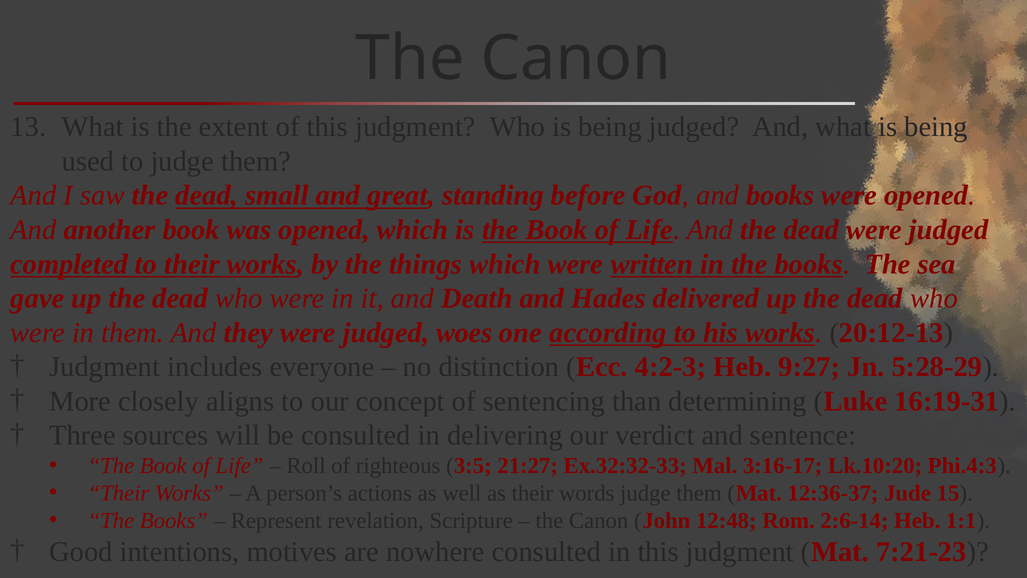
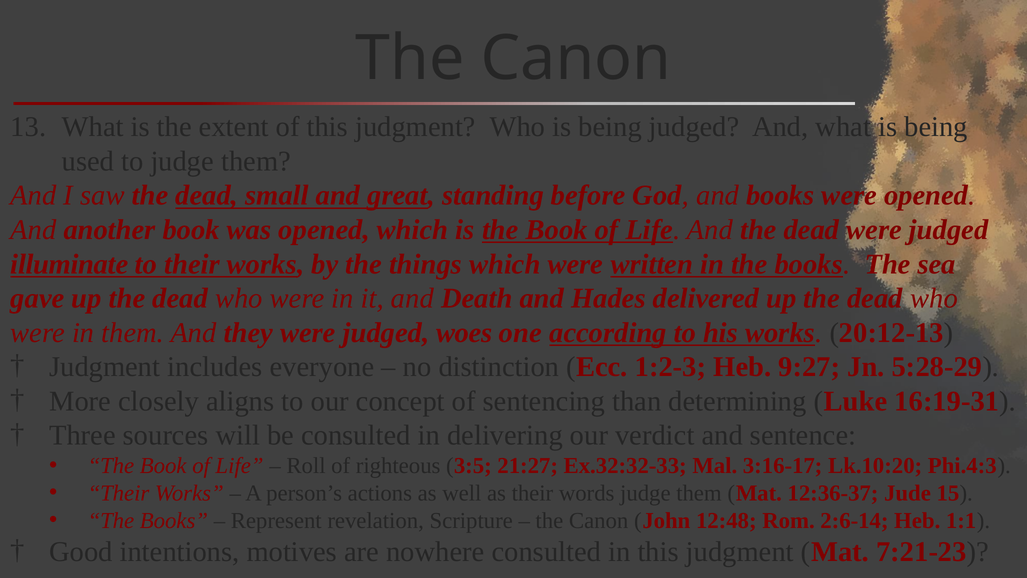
completed: completed -> illuminate
4:2-3: 4:2-3 -> 1:2-3
